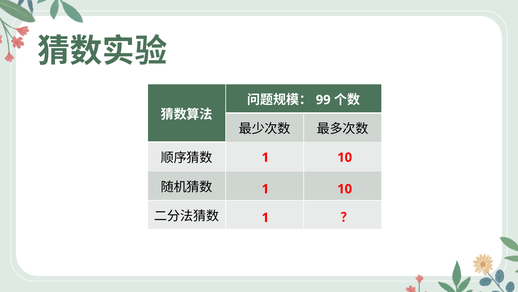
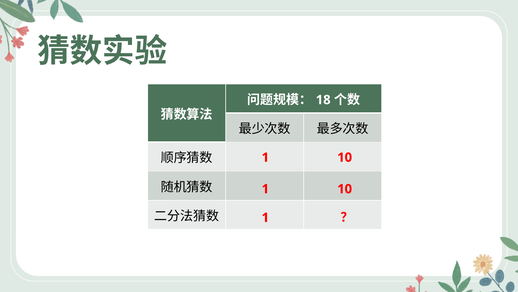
99: 99 -> 18
